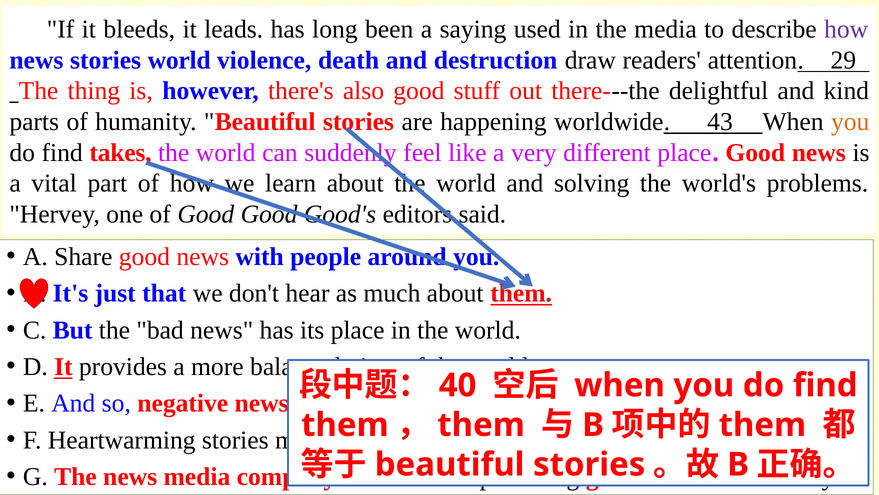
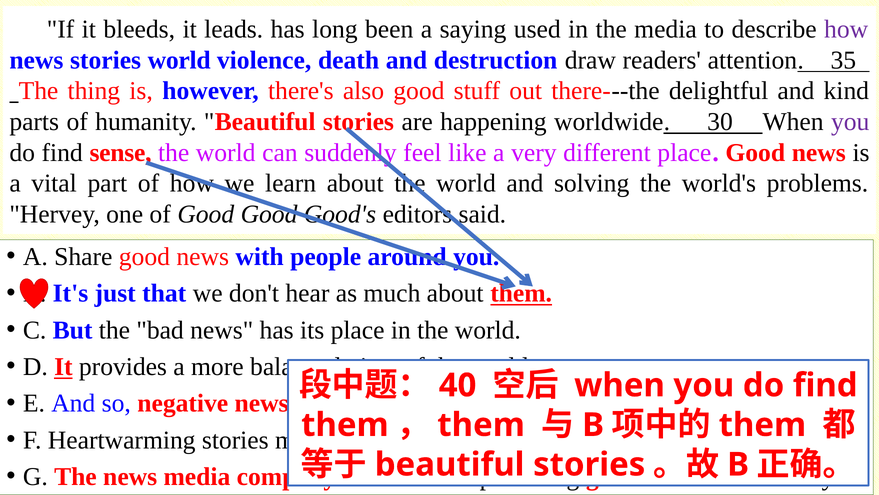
29: 29 -> 35
43: 43 -> 30
you at (850, 122) colour: orange -> purple
takes: takes -> sense
